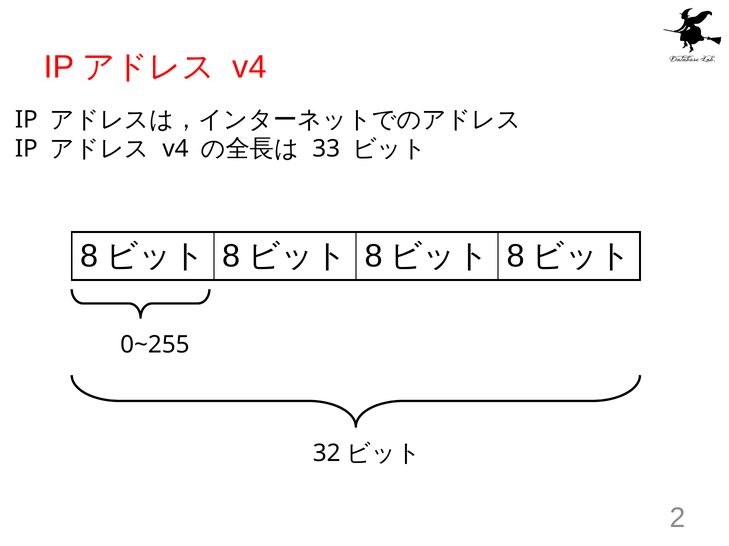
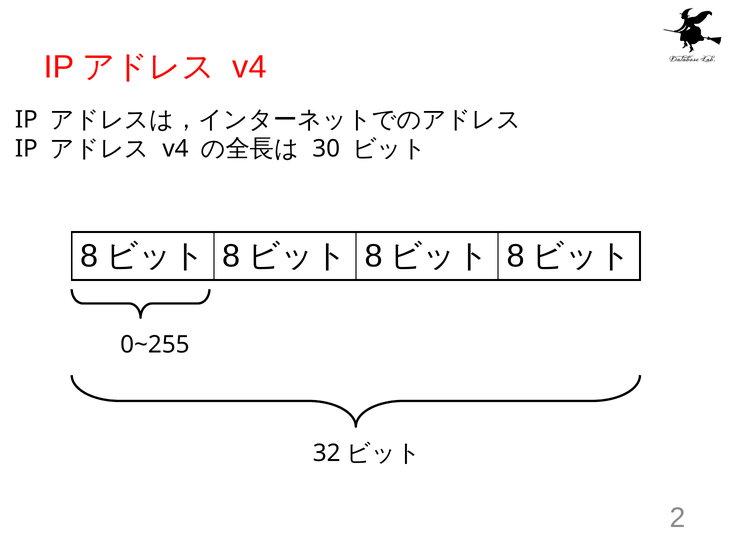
33: 33 -> 30
